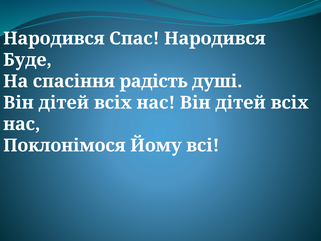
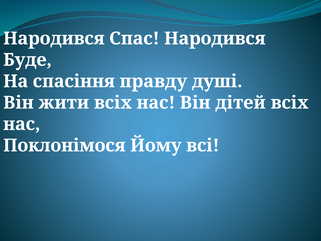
радість: радість -> правду
дітей at (64, 103): дітей -> жити
